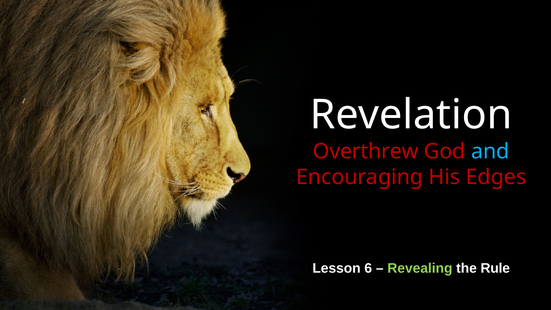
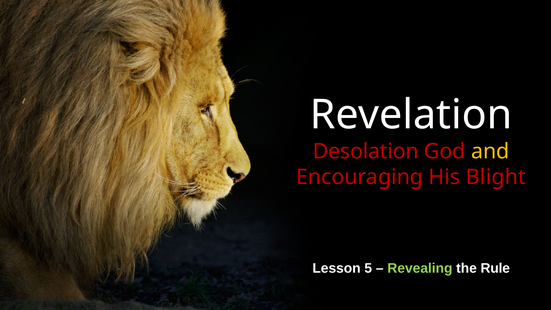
Overthrew: Overthrew -> Desolation
and colour: light blue -> yellow
Edges: Edges -> Blight
6: 6 -> 5
